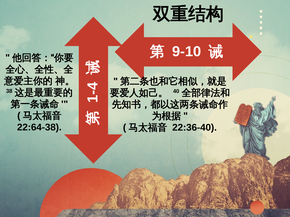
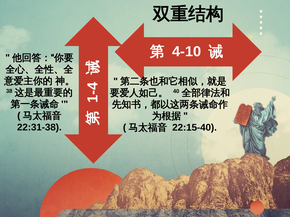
9-10: 9-10 -> 4-10
22:64-38: 22:64-38 -> 22:31-38
22:36-40: 22:36-40 -> 22:15-40
